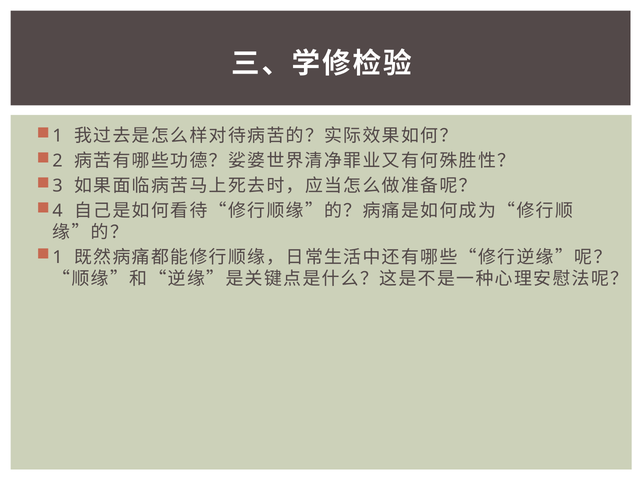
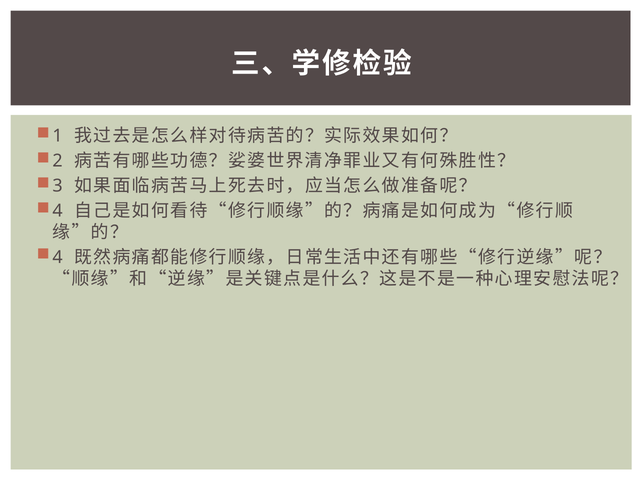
1 at (58, 258): 1 -> 4
